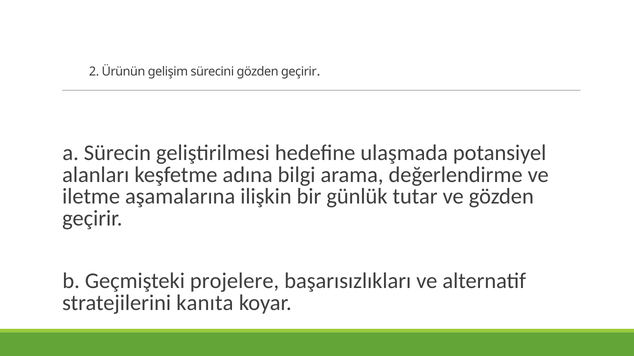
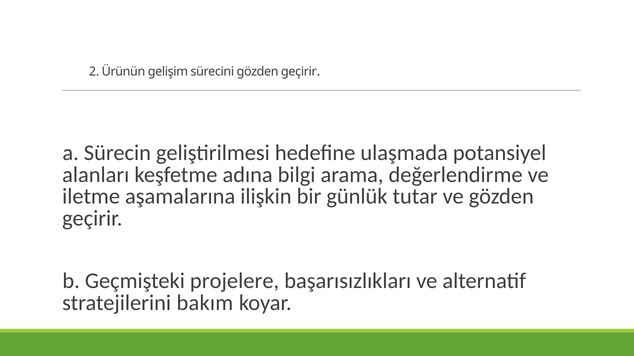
kanıta: kanıta -> bakım
